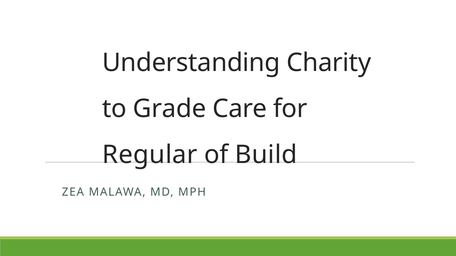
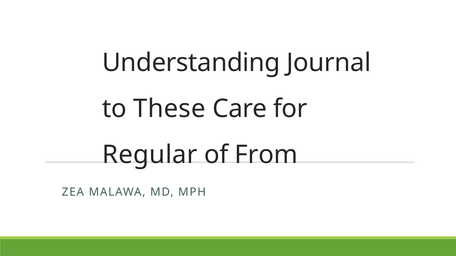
Charity: Charity -> Journal
Grade: Grade -> These
Build: Build -> From
